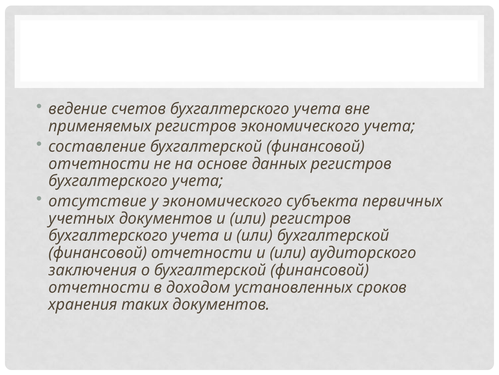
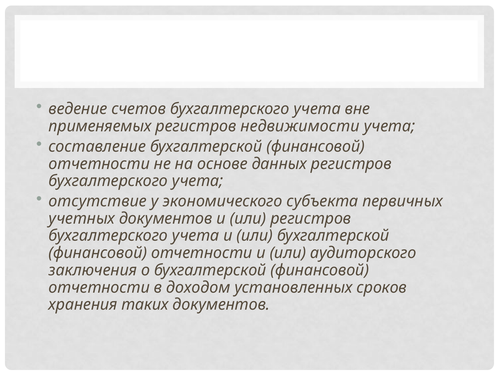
регистров экономического: экономического -> недвижимости
